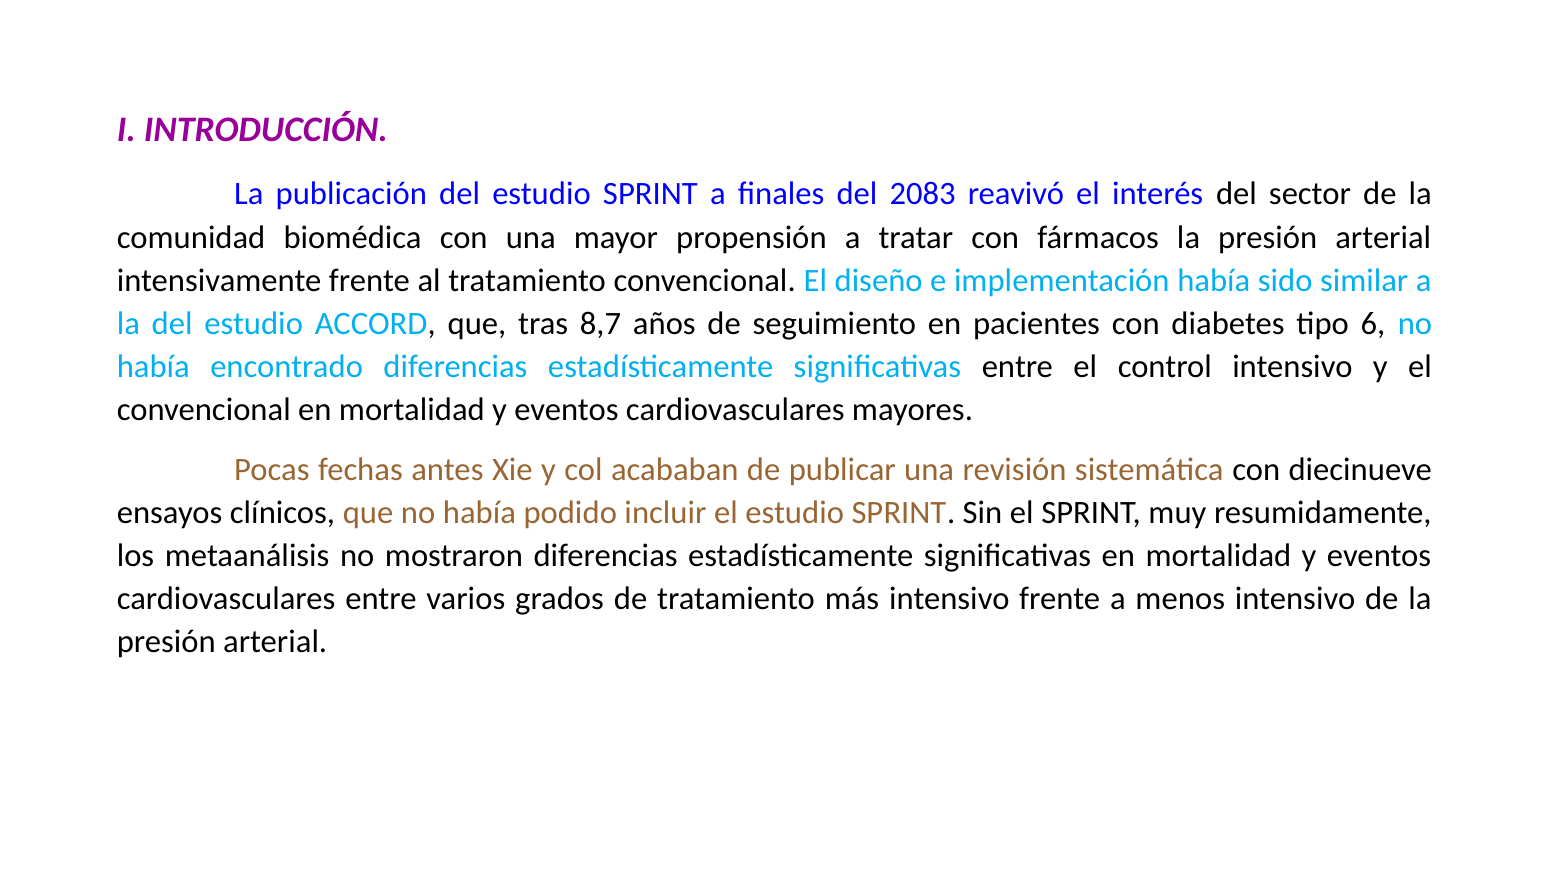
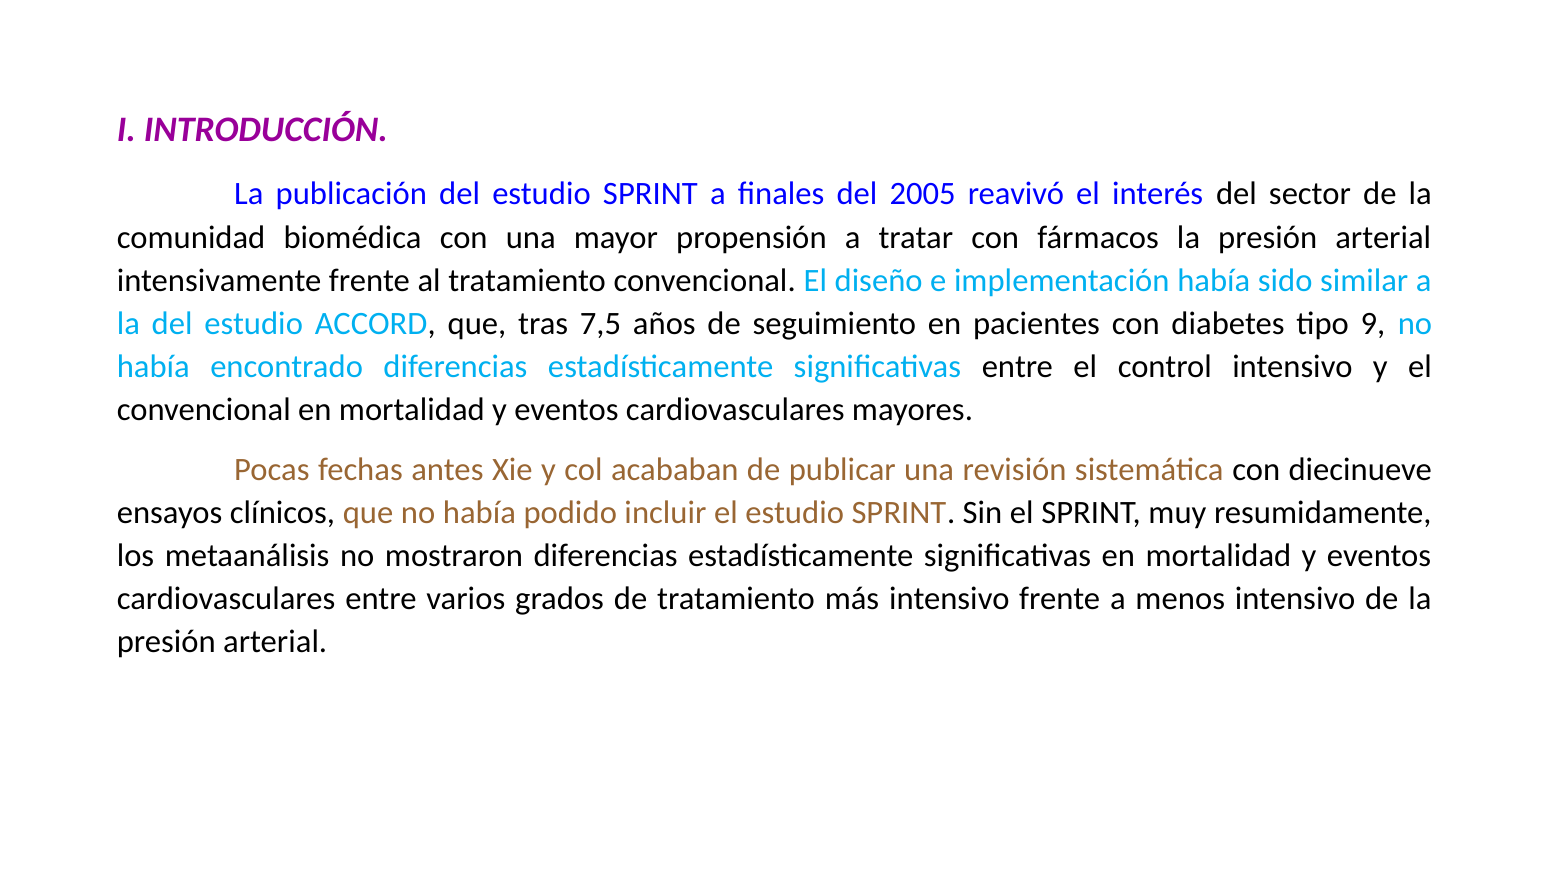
2083: 2083 -> 2005
8,7: 8,7 -> 7,5
6: 6 -> 9
